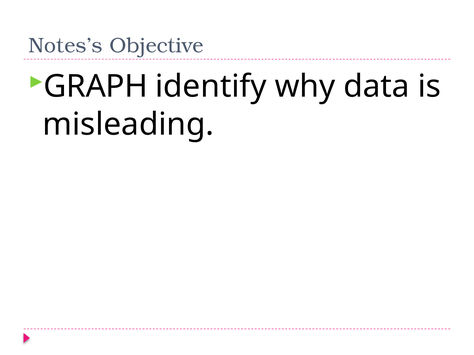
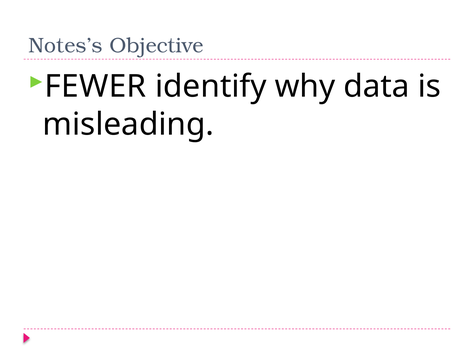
GRAPH: GRAPH -> FEWER
